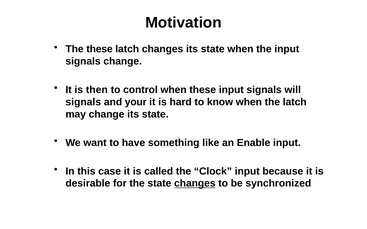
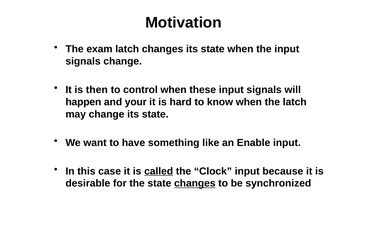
The these: these -> exam
signals at (83, 102): signals -> happen
called underline: none -> present
